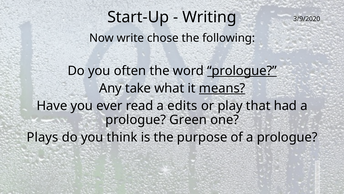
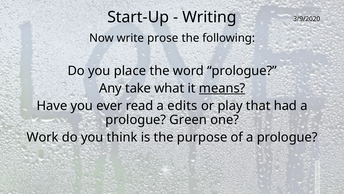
chose: chose -> prose
often: often -> place
prologue at (242, 71) underline: present -> none
Plays: Plays -> Work
